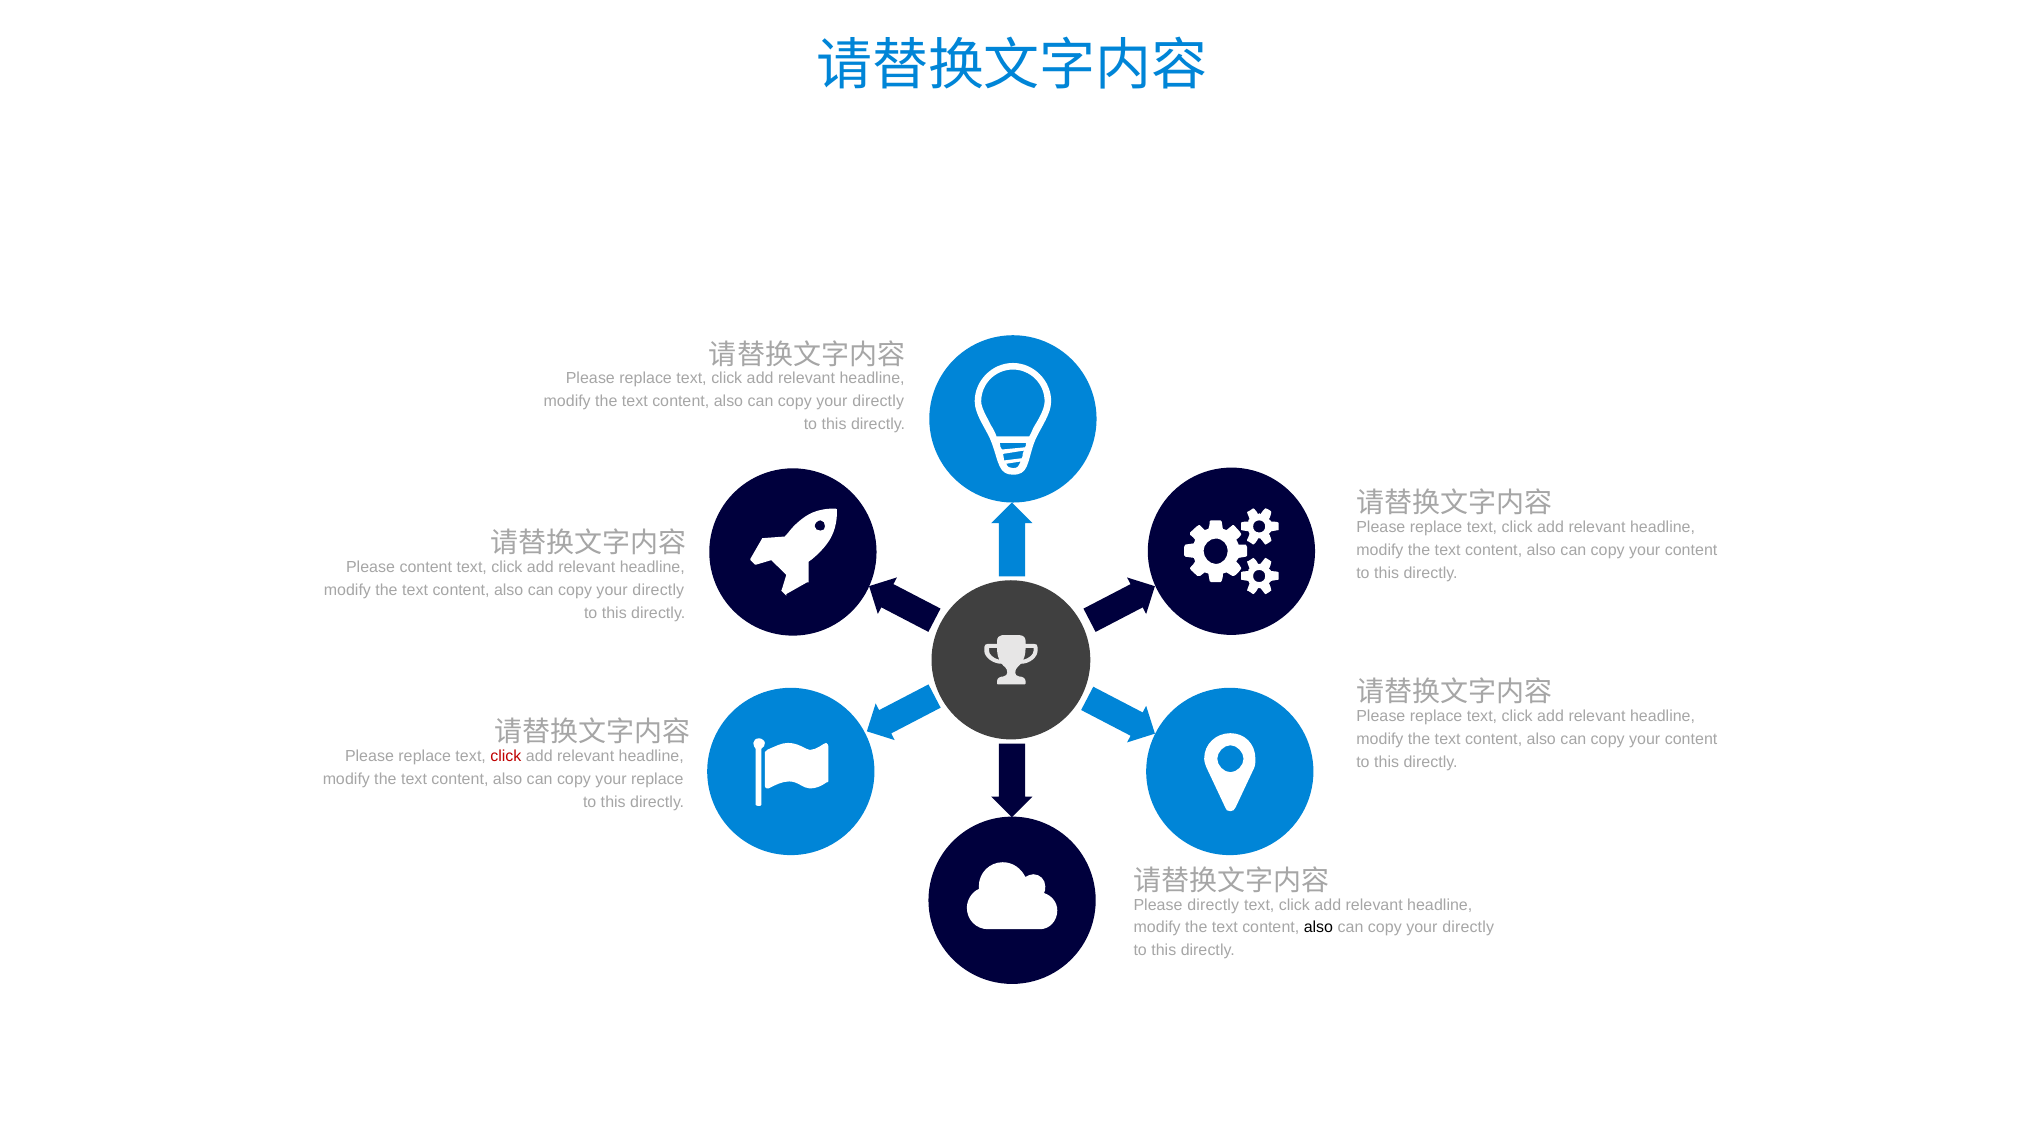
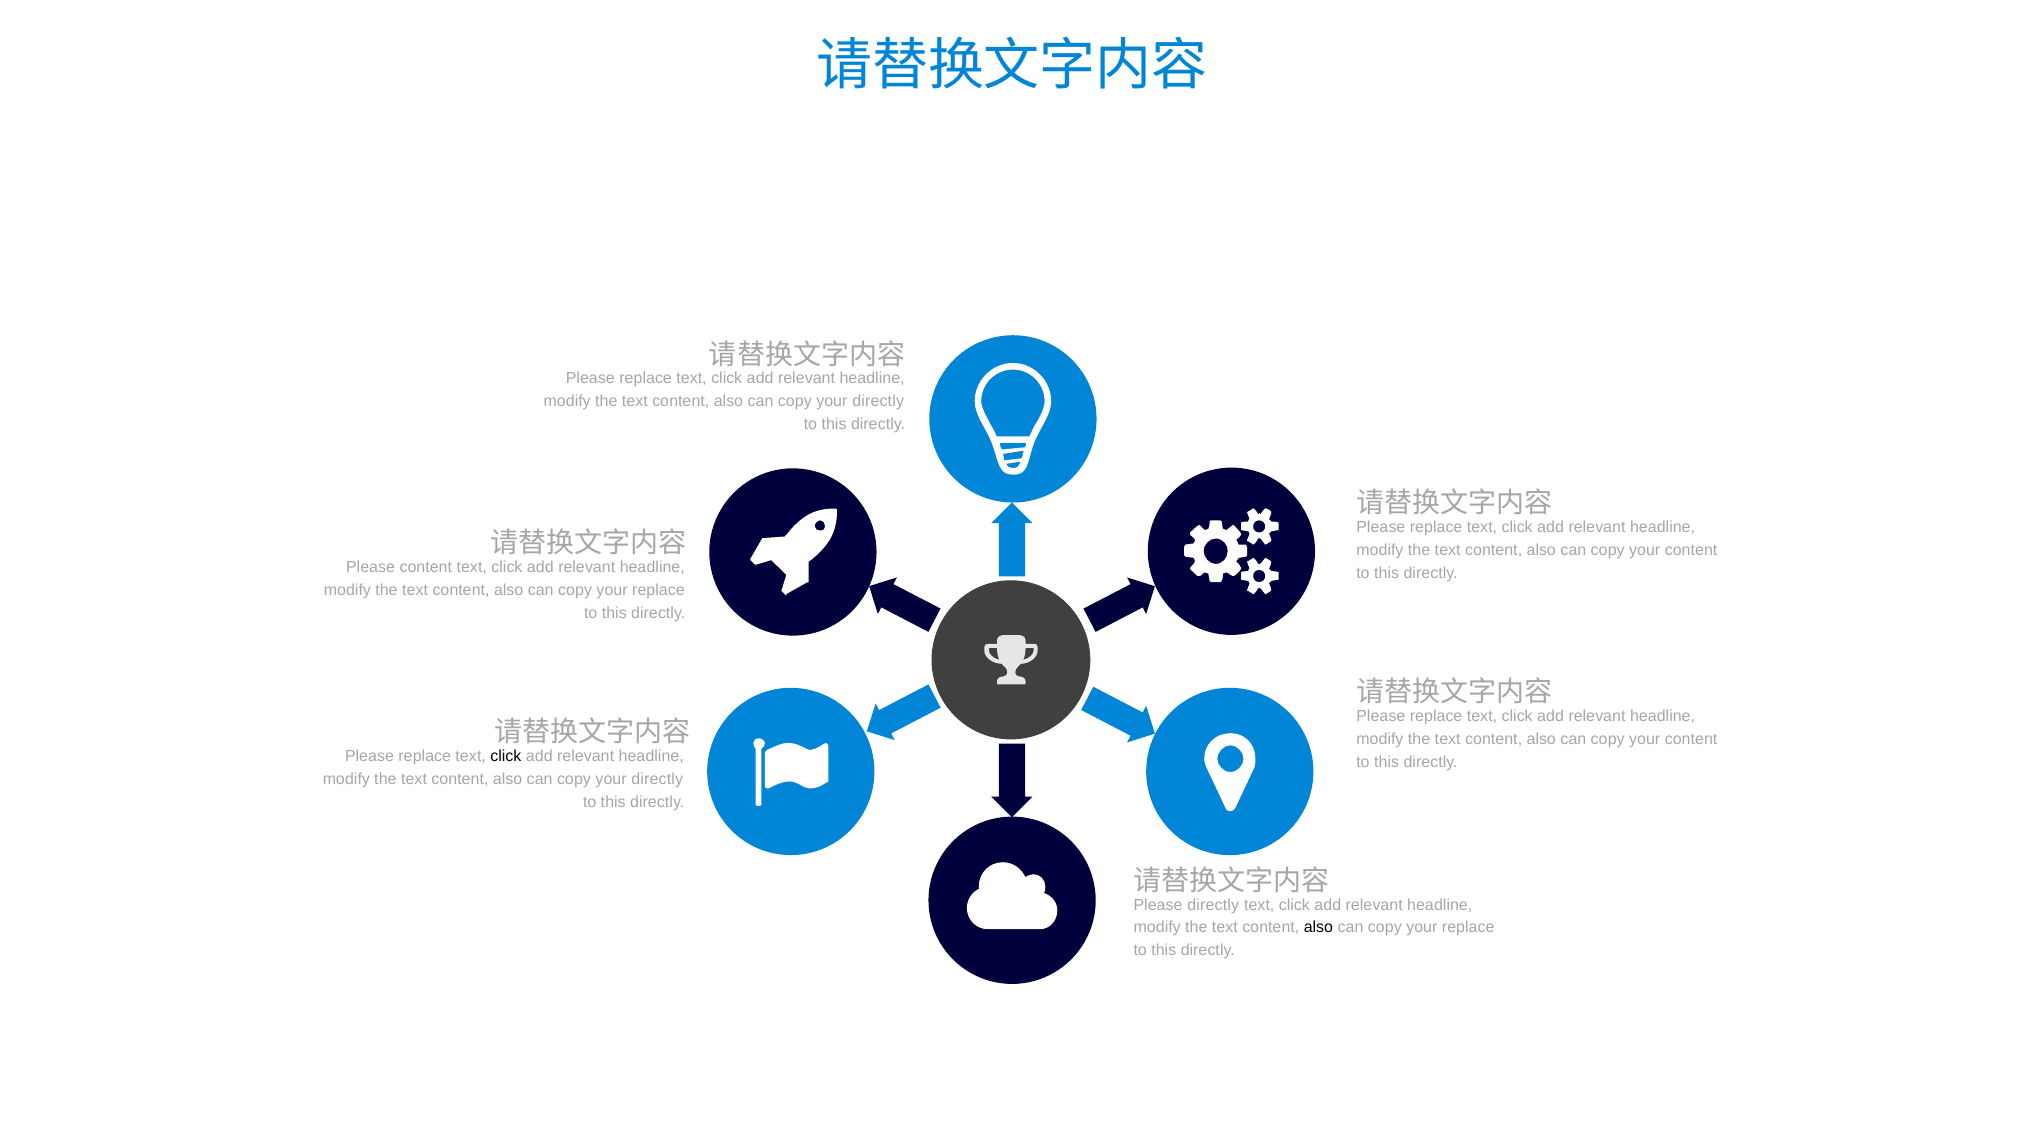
directly at (658, 591): directly -> replace
click at (506, 757) colour: red -> black
replace at (657, 779): replace -> directly
directly at (1468, 928): directly -> replace
